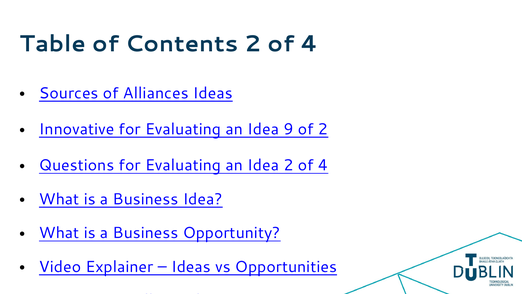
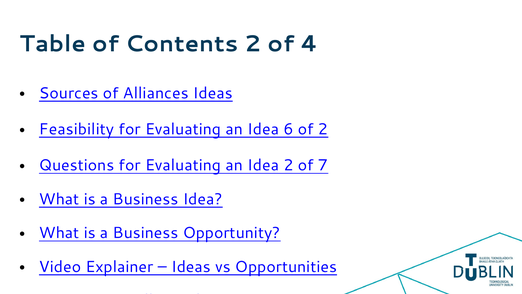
Innovative: Innovative -> Feasibility
9: 9 -> 6
Idea 2 of 4: 4 -> 7
